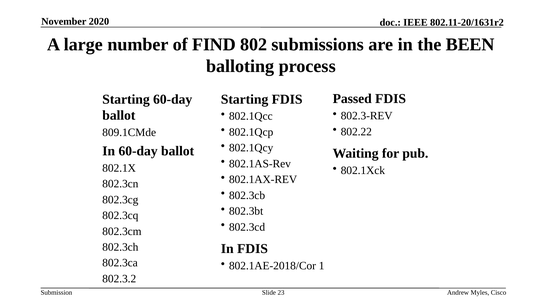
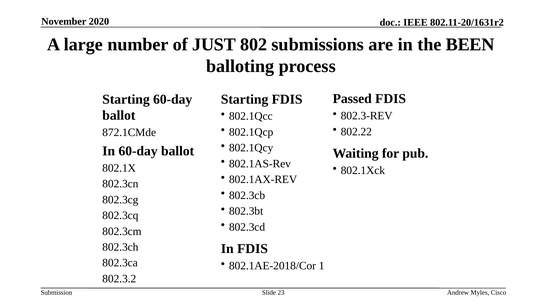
FIND: FIND -> JUST
809.1CMde: 809.1CMde -> 872.1CMde
